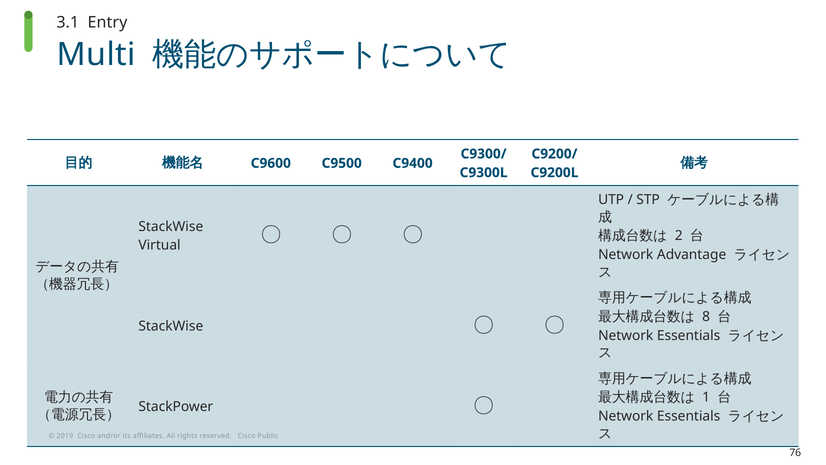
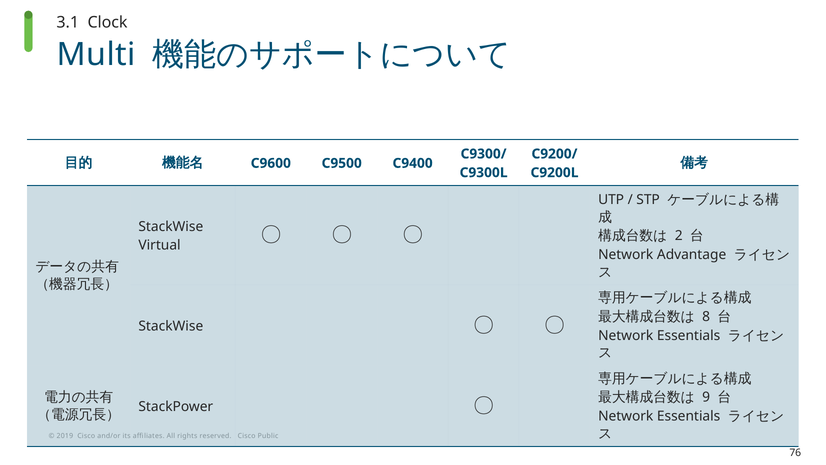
Entry: Entry -> Clock
1: 1 -> 9
